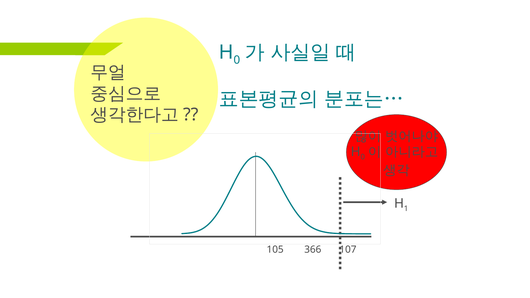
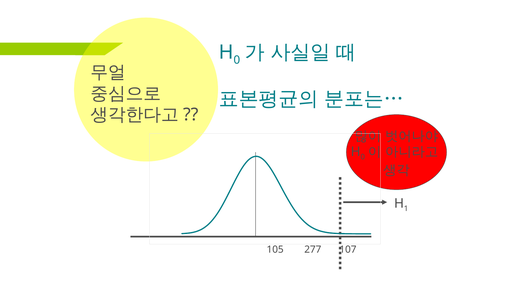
366: 366 -> 277
